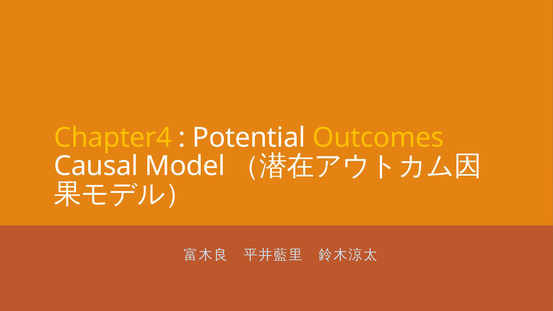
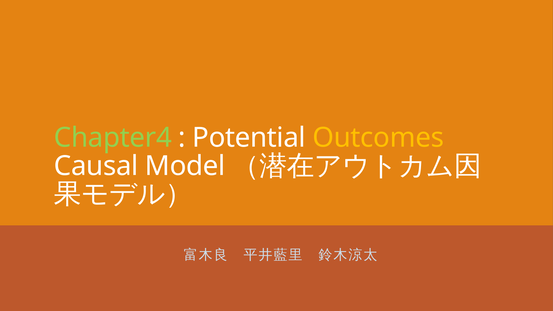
Chapter4 colour: yellow -> light green
